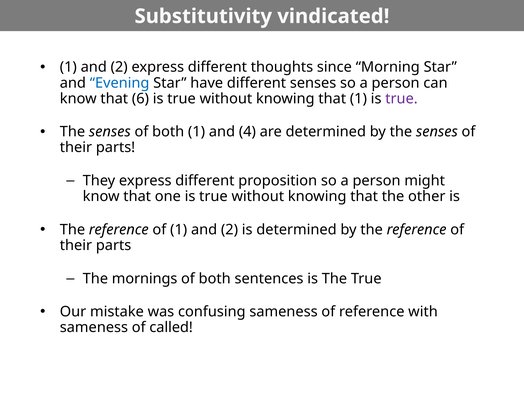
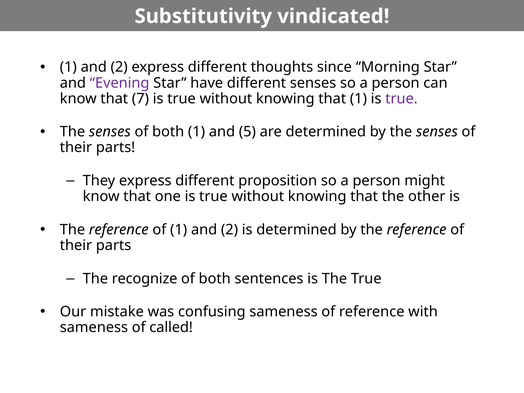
Evening colour: blue -> purple
6: 6 -> 7
4: 4 -> 5
mornings: mornings -> recognize
